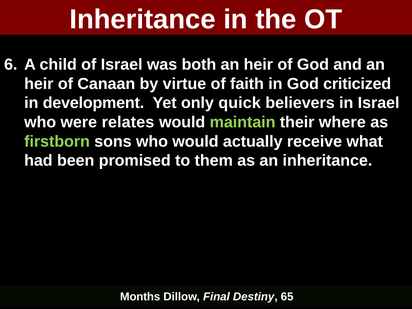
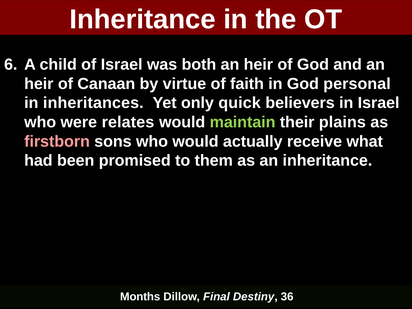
criticized: criticized -> personal
development: development -> inheritances
where: where -> plains
firstborn colour: light green -> pink
65: 65 -> 36
